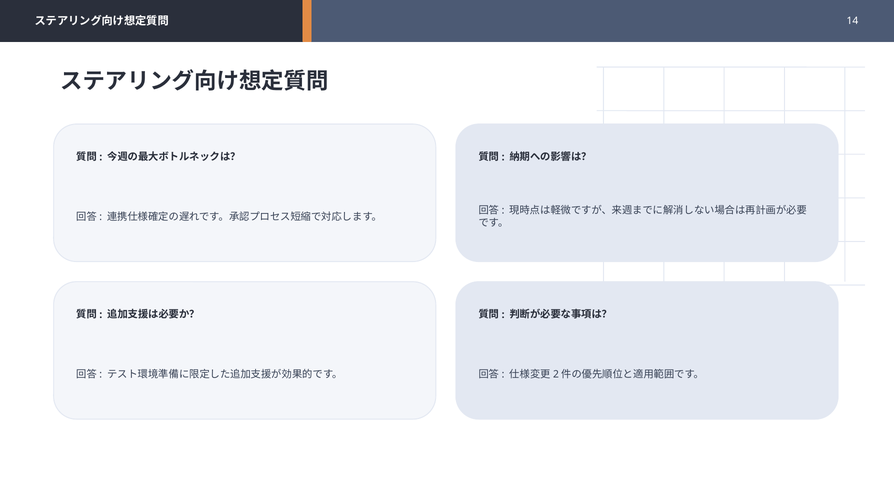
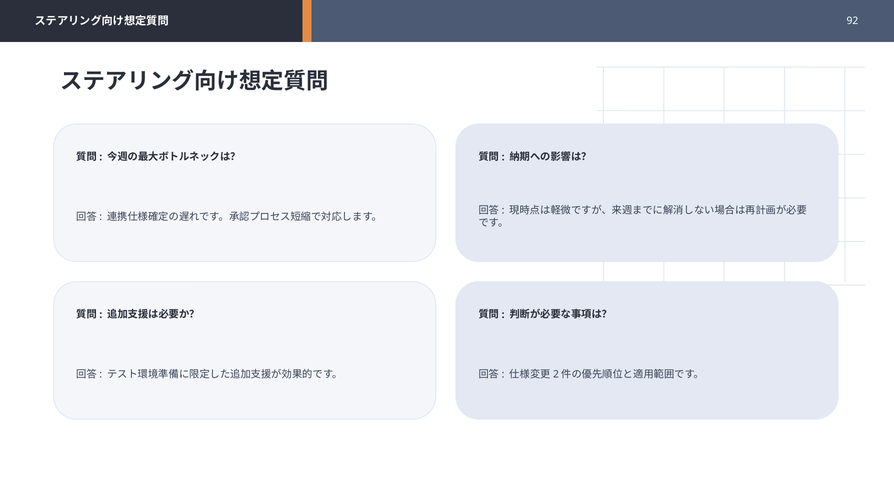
14: 14 -> 92
